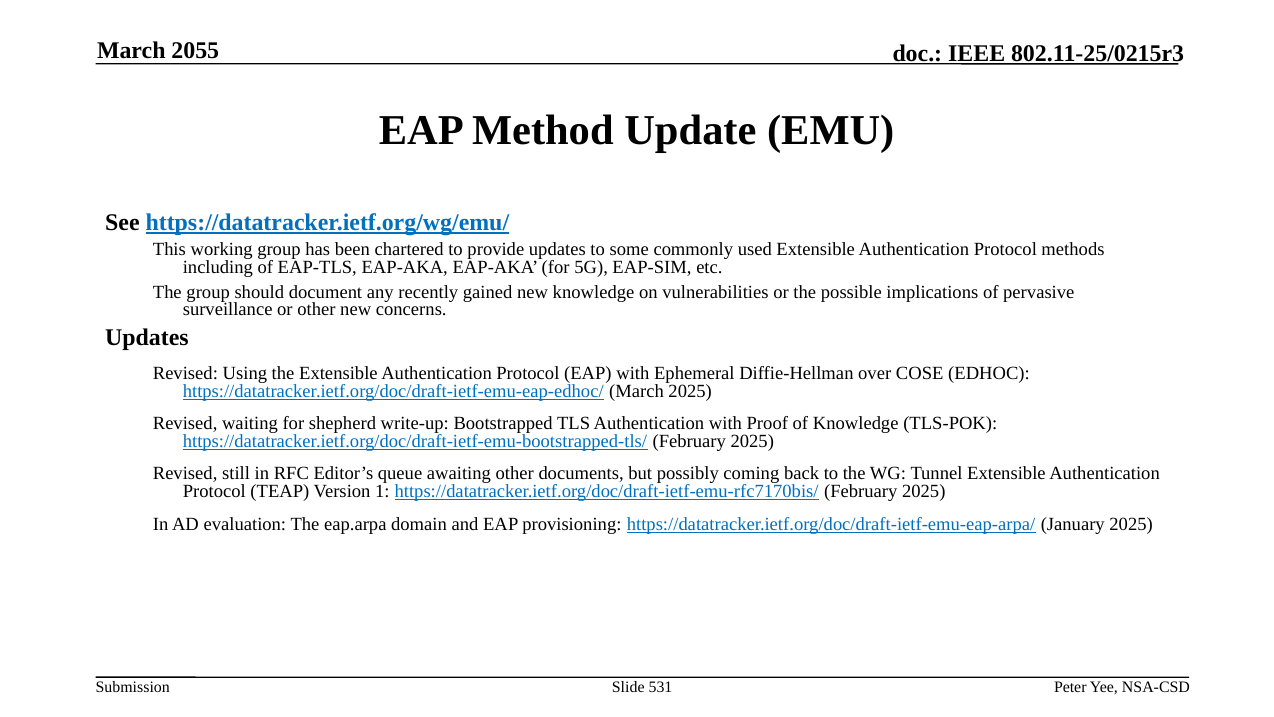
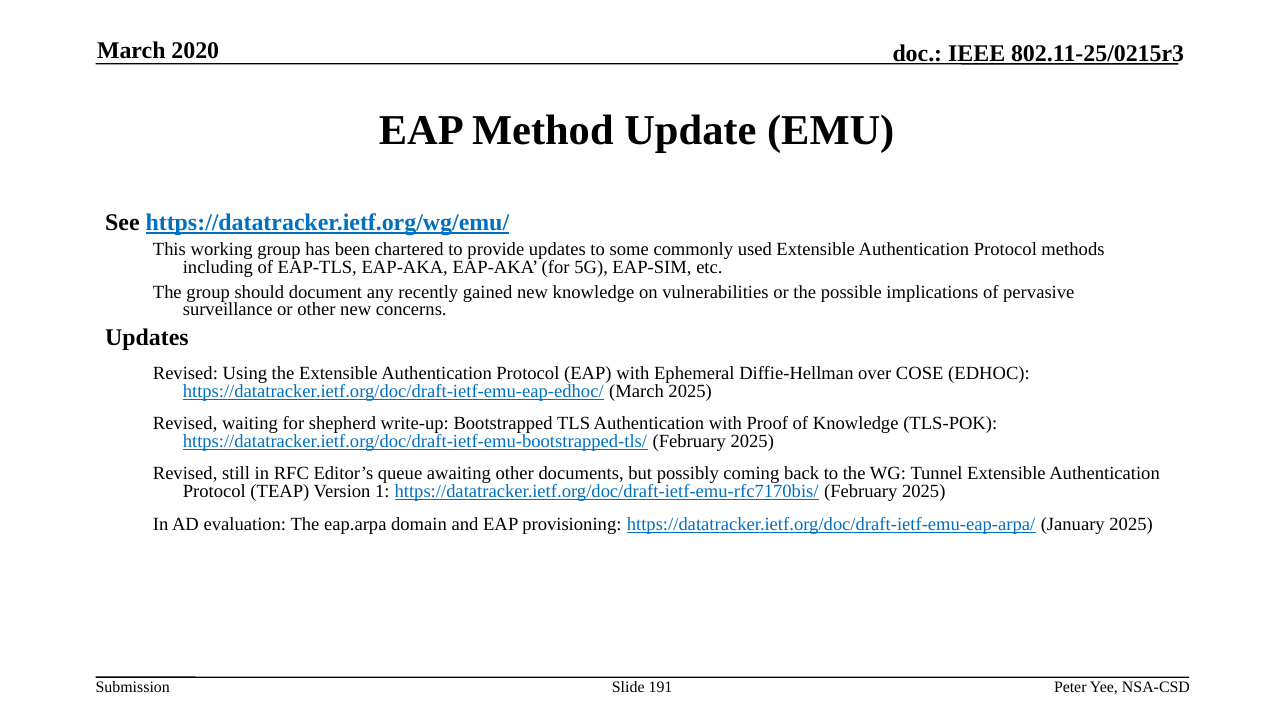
2055: 2055 -> 2020
531: 531 -> 191
